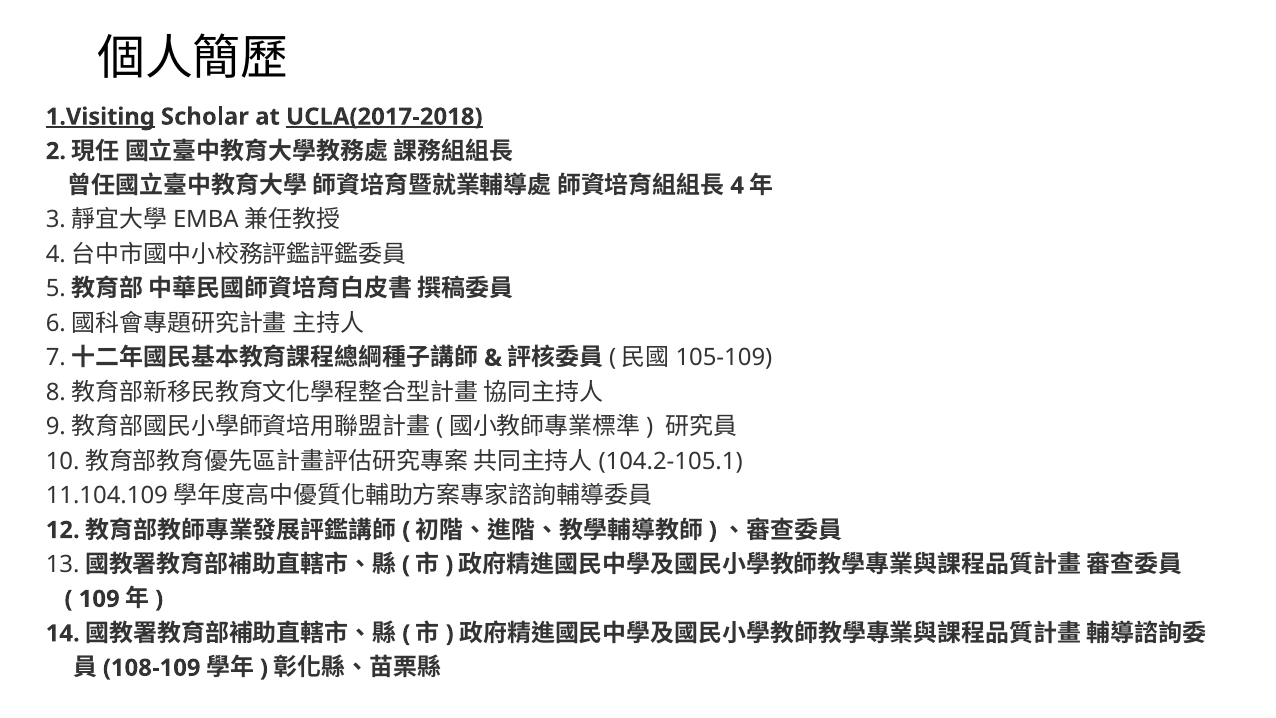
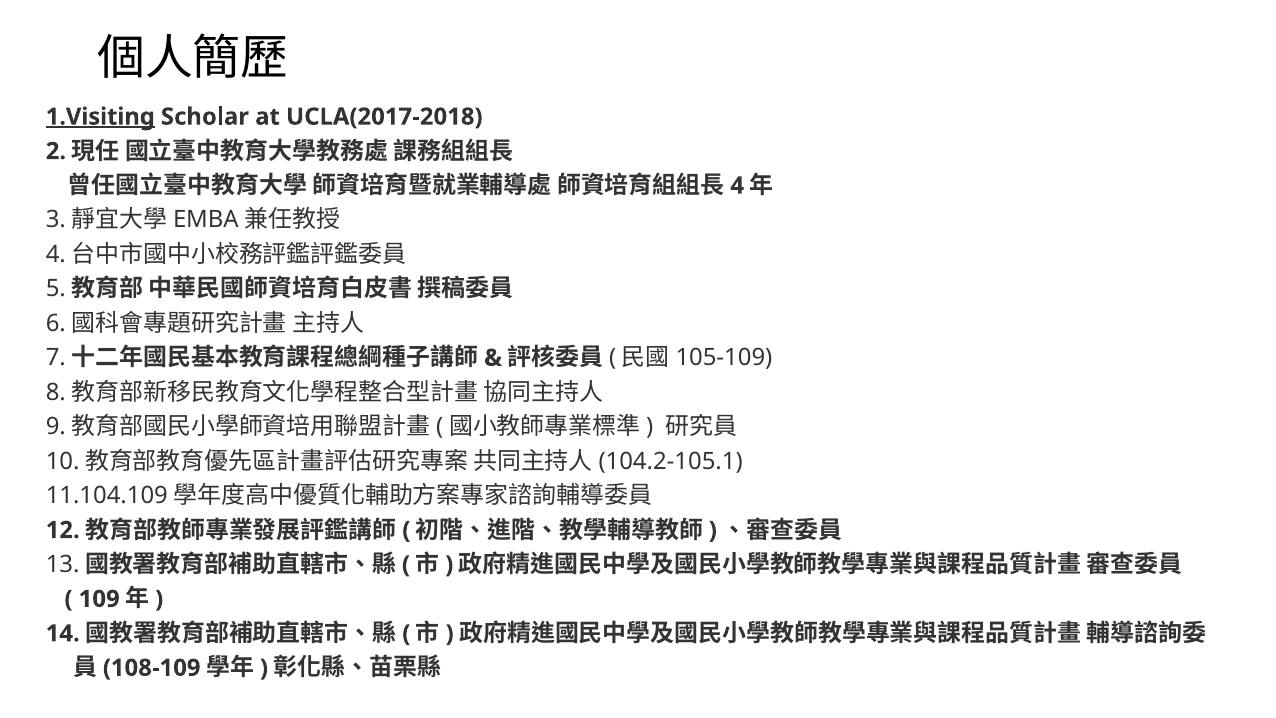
UCLA(2017-2018 underline: present -> none
